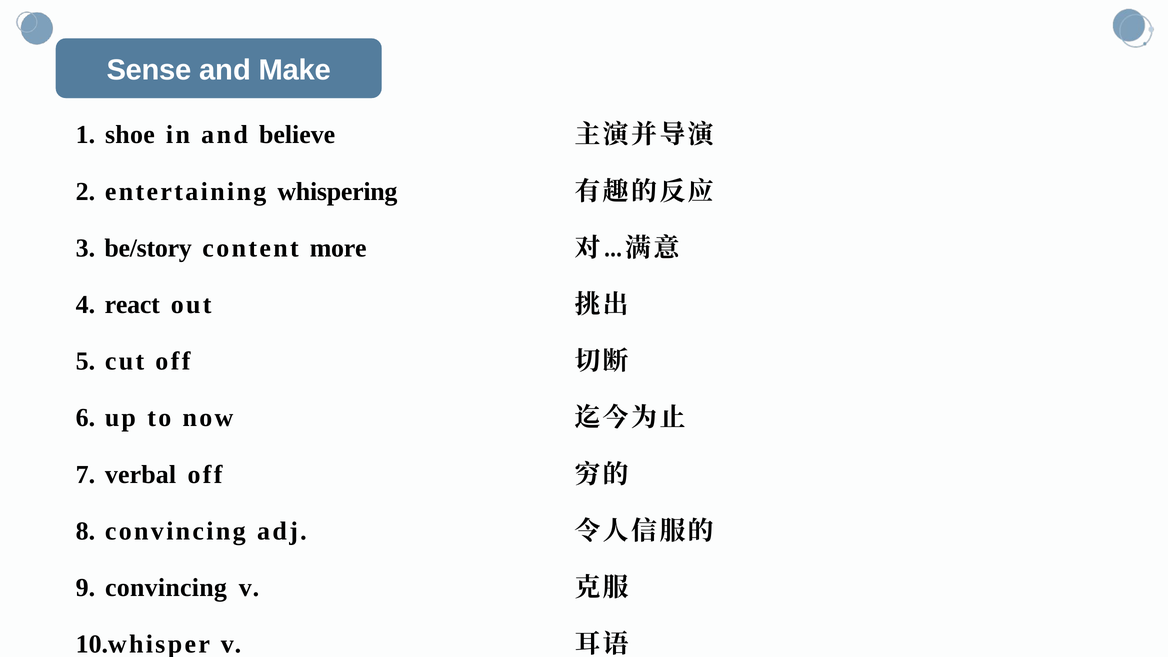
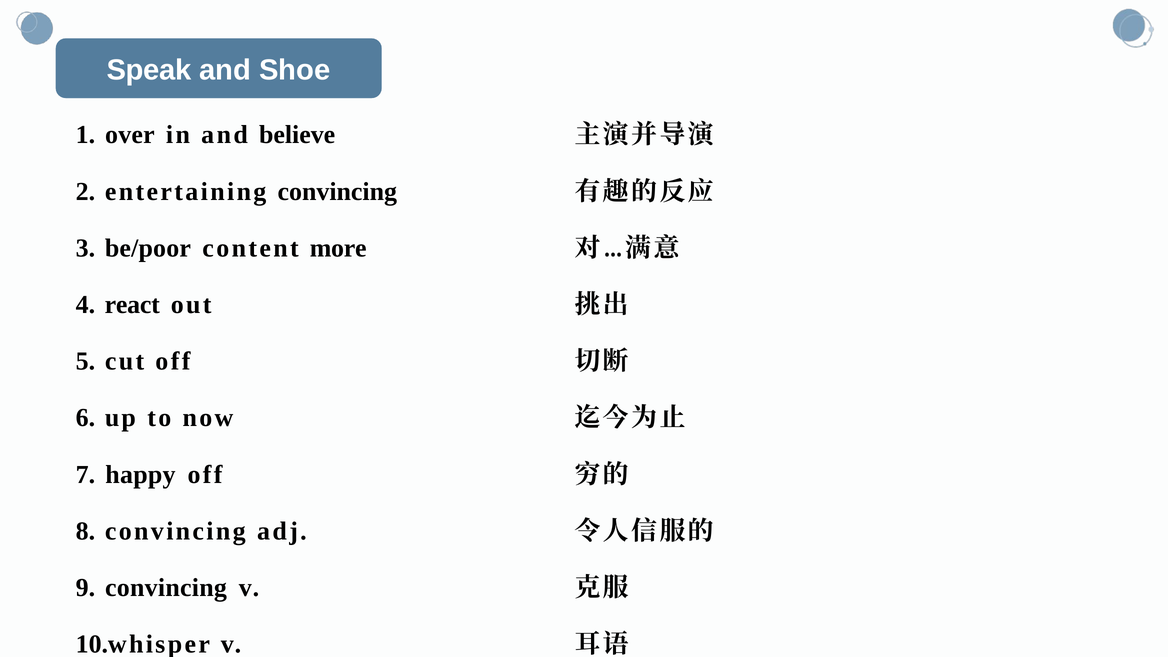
Sense: Sense -> Speak
Make: Make -> Shoe
shoe: shoe -> over
entertaining whispering: whispering -> convincing
be/story: be/story -> be/poor
verbal: verbal -> happy
